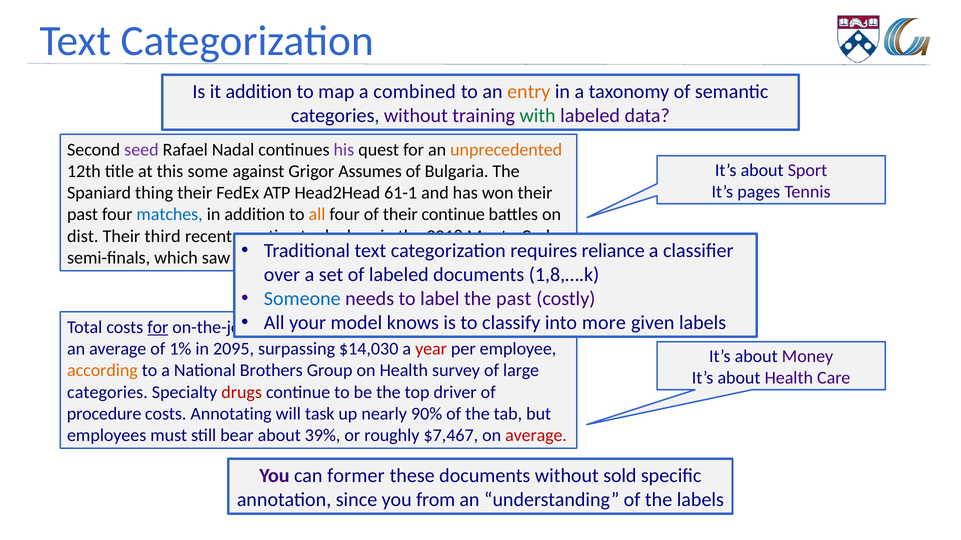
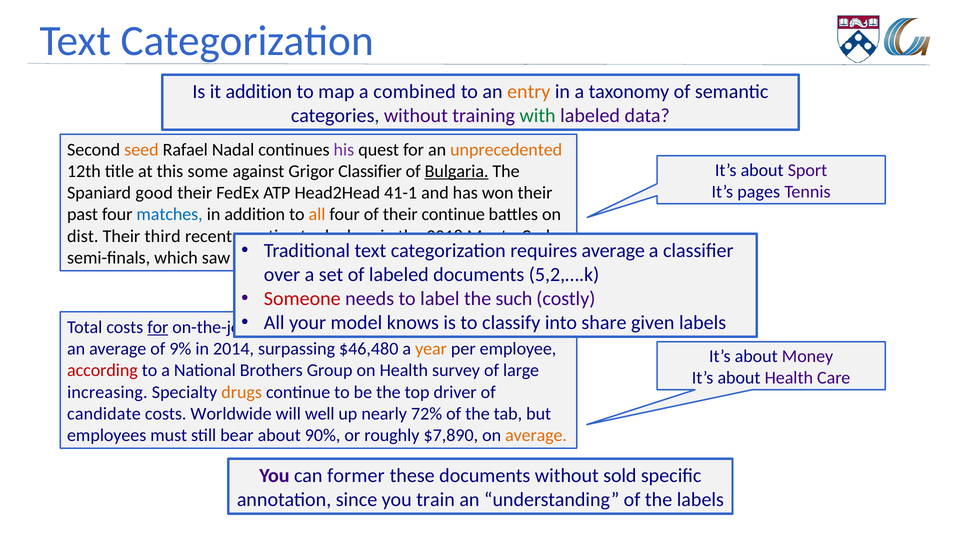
seed colour: purple -> orange
Grigor Assumes: Assumes -> Classifier
Bulgaria underline: none -> present
thing: thing -> good
61-1: 61-1 -> 41-1
requires reliance: reliance -> average
1,8,….k: 1,8,….k -> 5,2,….k
Someone colour: blue -> red
the past: past -> such
more: more -> share
1%: 1% -> 9%
2095: 2095 -> 2014
$14,030: $14,030 -> $46,480
year colour: red -> orange
according colour: orange -> red
categories at (107, 393): categories -> increasing
drugs colour: red -> orange
procedure: procedure -> candidate
Annotating: Annotating -> Worldwide
task: task -> well
90%: 90% -> 72%
39%: 39% -> 90%
$7,467: $7,467 -> $7,890
average at (536, 436) colour: red -> orange
from: from -> train
